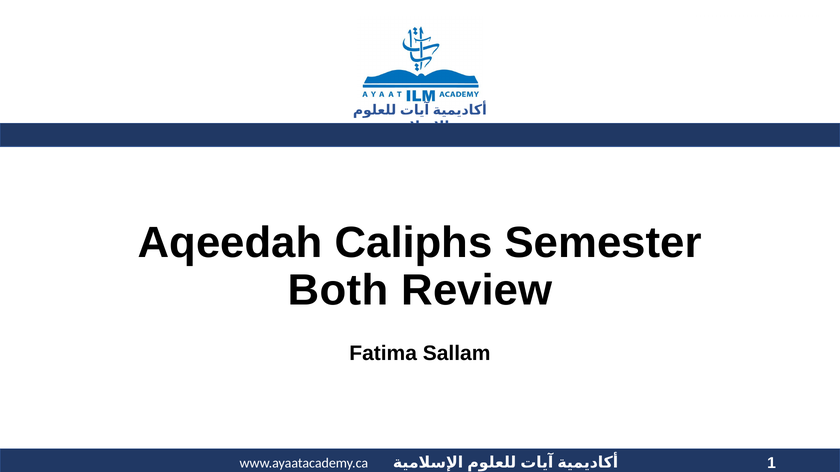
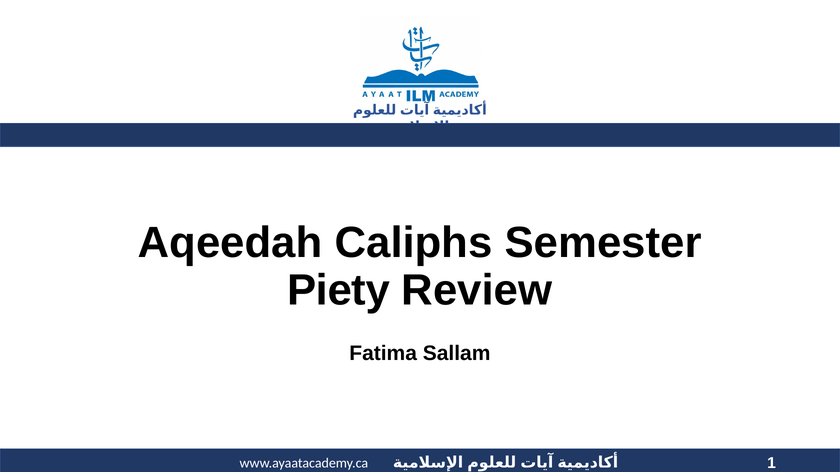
Both: Both -> Piety
